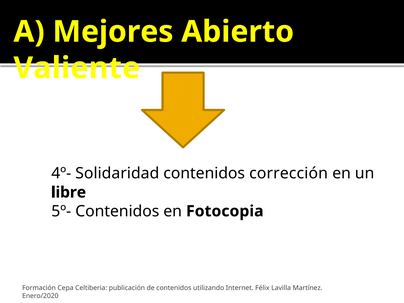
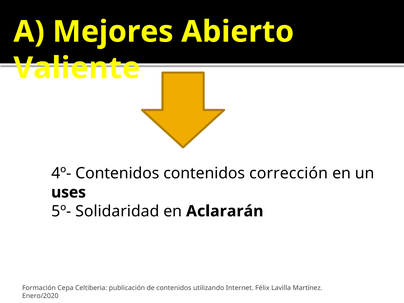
4º- Solidaridad: Solidaridad -> Contenidos
libre: libre -> uses
5º- Contenidos: Contenidos -> Solidaridad
Fotocopia: Fotocopia -> Aclararán
